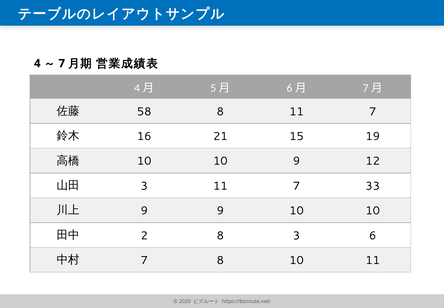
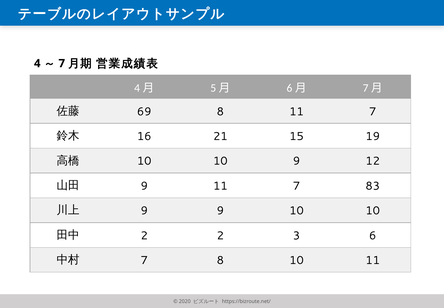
58: 58 -> 69
3 at (144, 186): 3 -> 9
33: 33 -> 83
2 8: 8 -> 2
